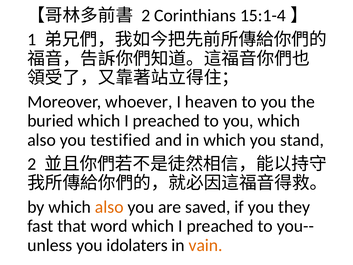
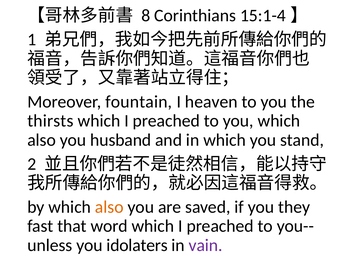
2 at (146, 16): 2 -> 8
whoever: whoever -> fountain
buried: buried -> thirsts
testified: testified -> husband
vain colour: orange -> purple
